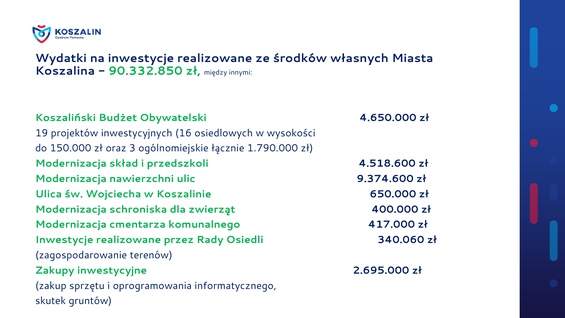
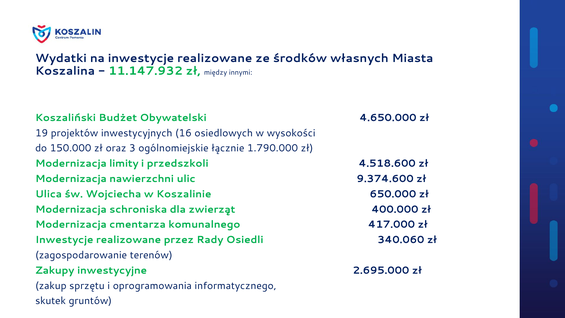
90.332.850: 90.332.850 -> 11.147.932
skład: skład -> limity
